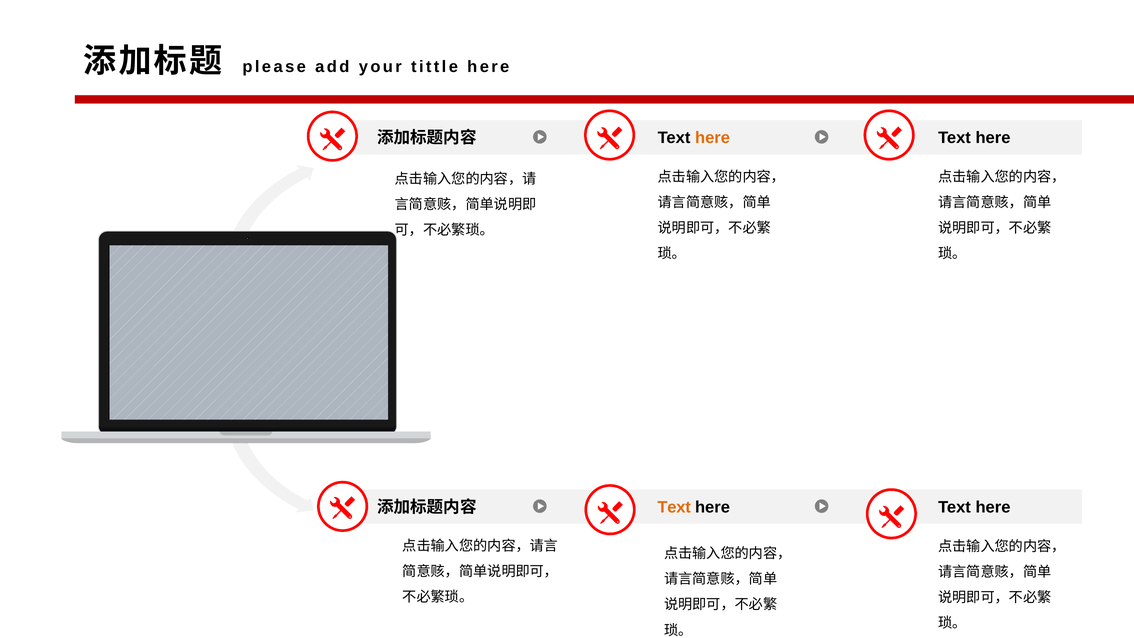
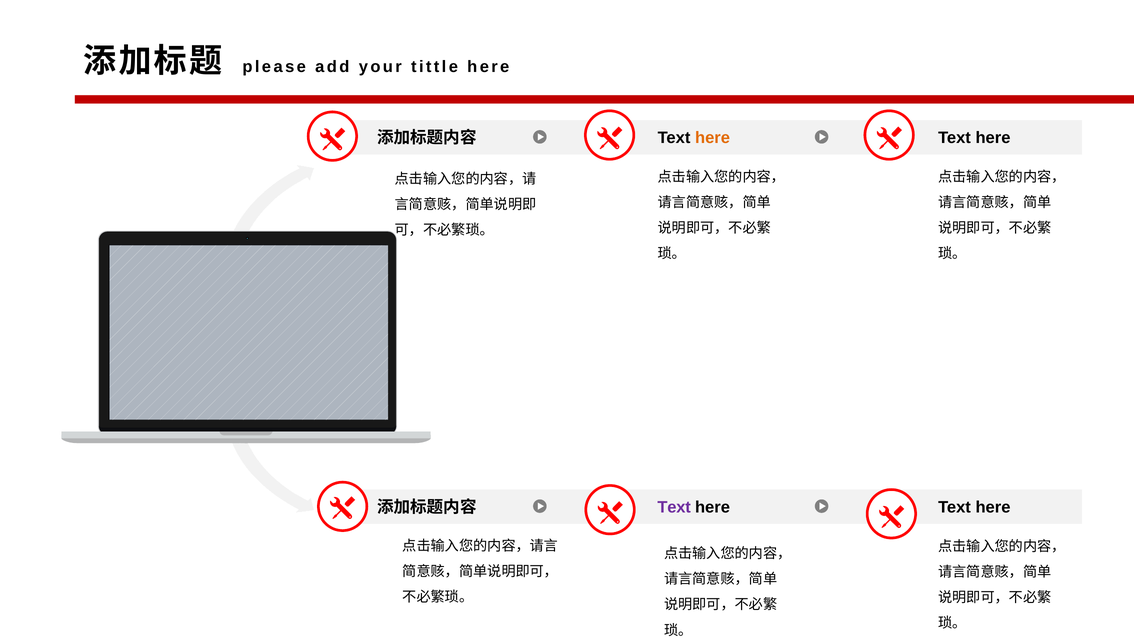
Text at (674, 507) colour: orange -> purple
